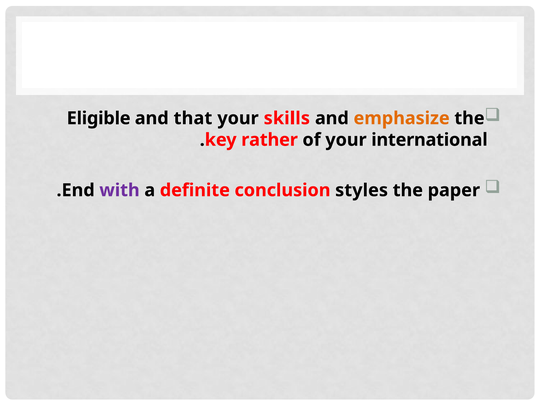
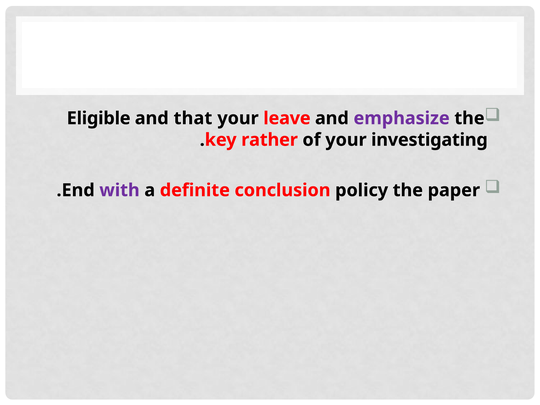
skills: skills -> leave
emphasize colour: orange -> purple
international: international -> investigating
styles: styles -> policy
